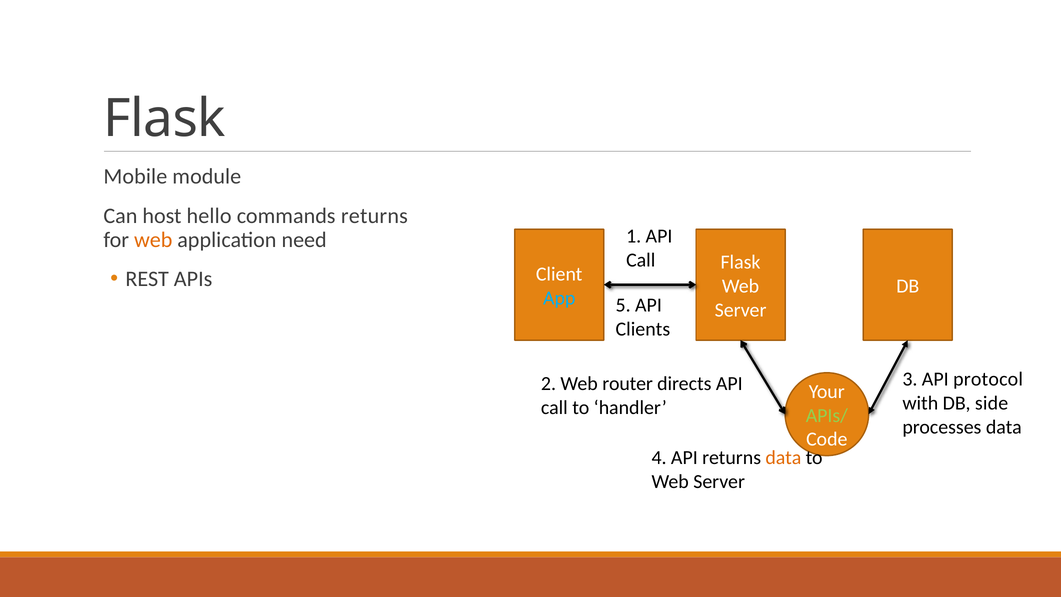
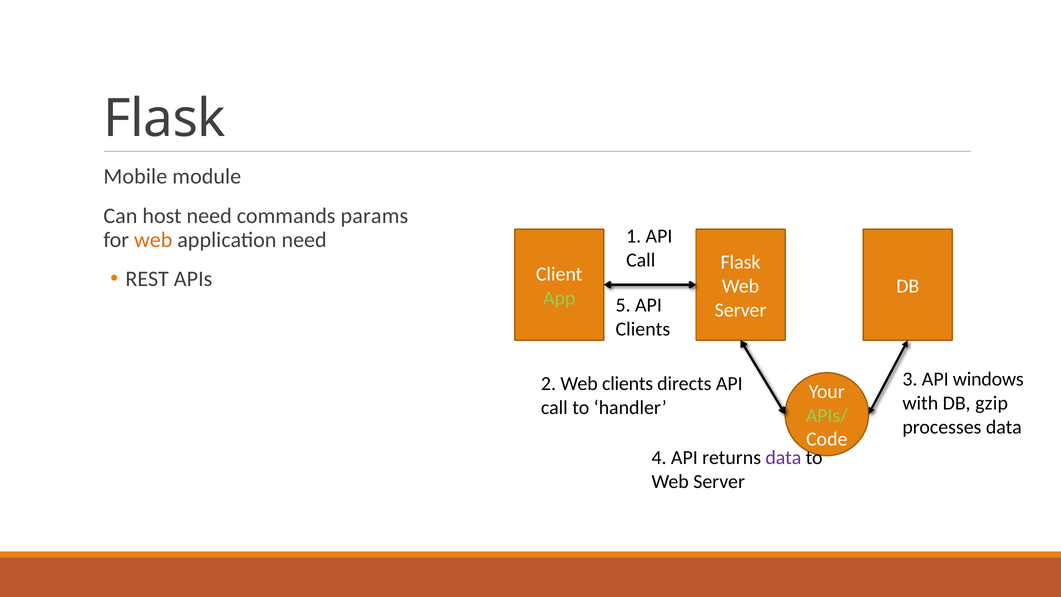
host hello: hello -> need
commands returns: returns -> params
App colour: light blue -> light green
protocol: protocol -> windows
Web router: router -> clients
side: side -> gzip
data at (783, 458) colour: orange -> purple
